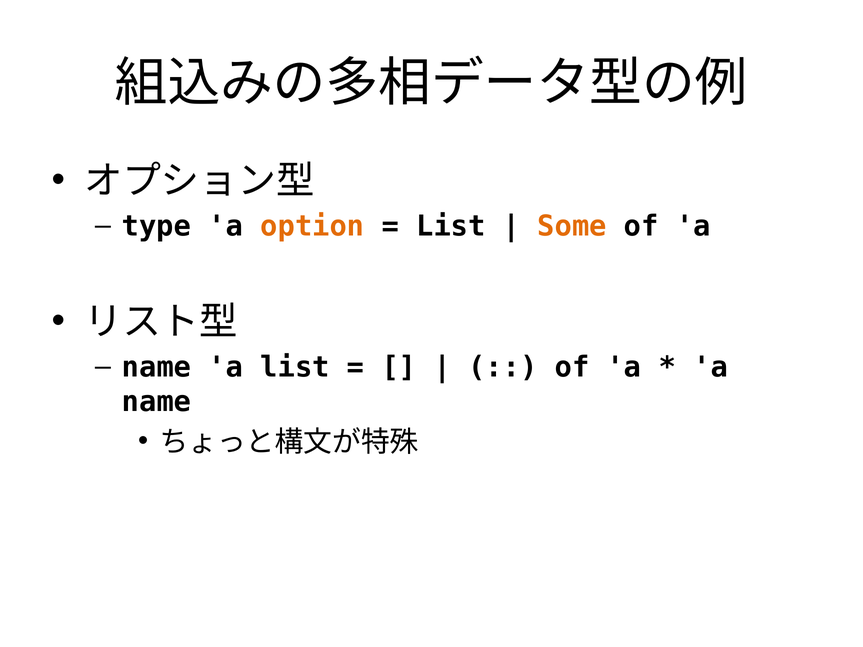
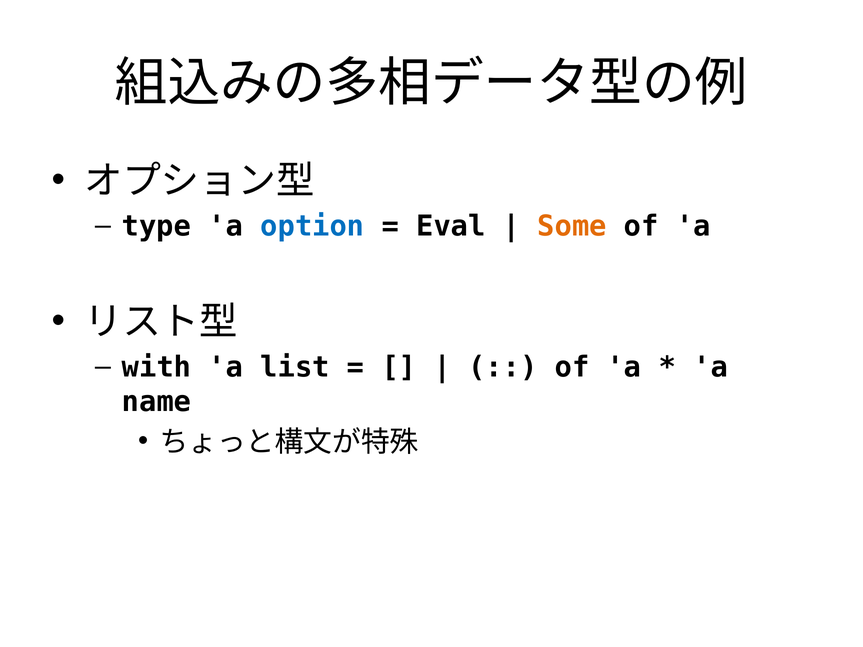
option colour: orange -> blue
List at (451, 226): List -> Eval
name at (157, 367): name -> with
